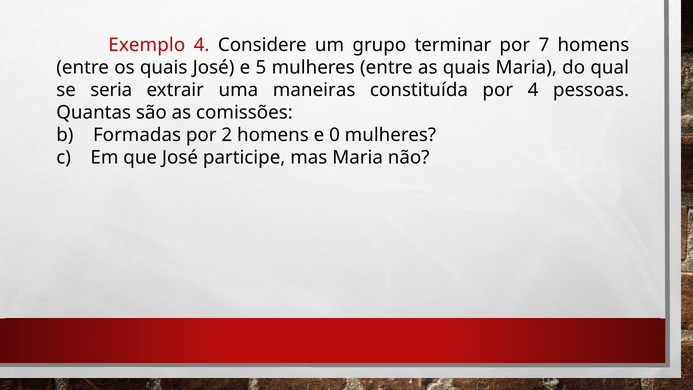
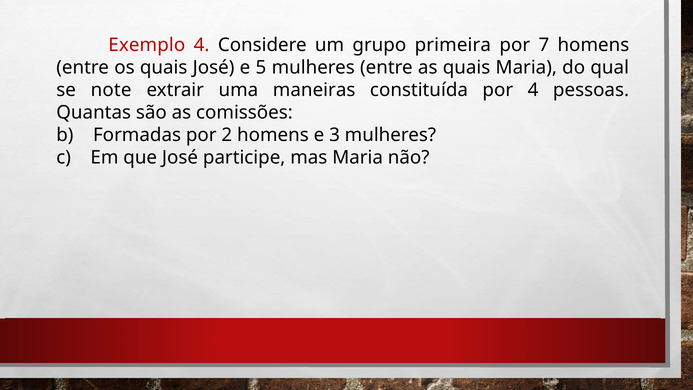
terminar: terminar -> primeira
seria: seria -> note
0: 0 -> 3
